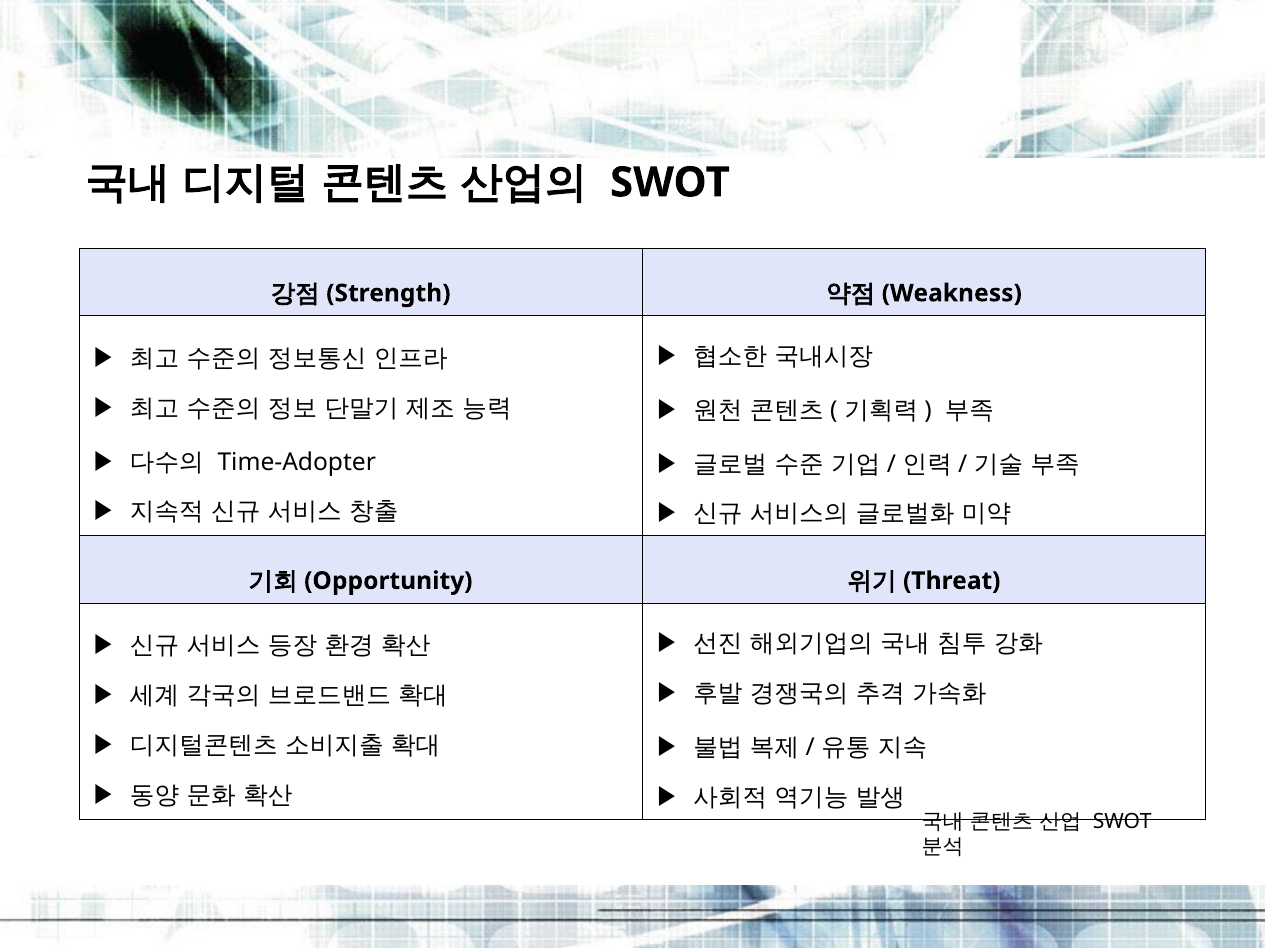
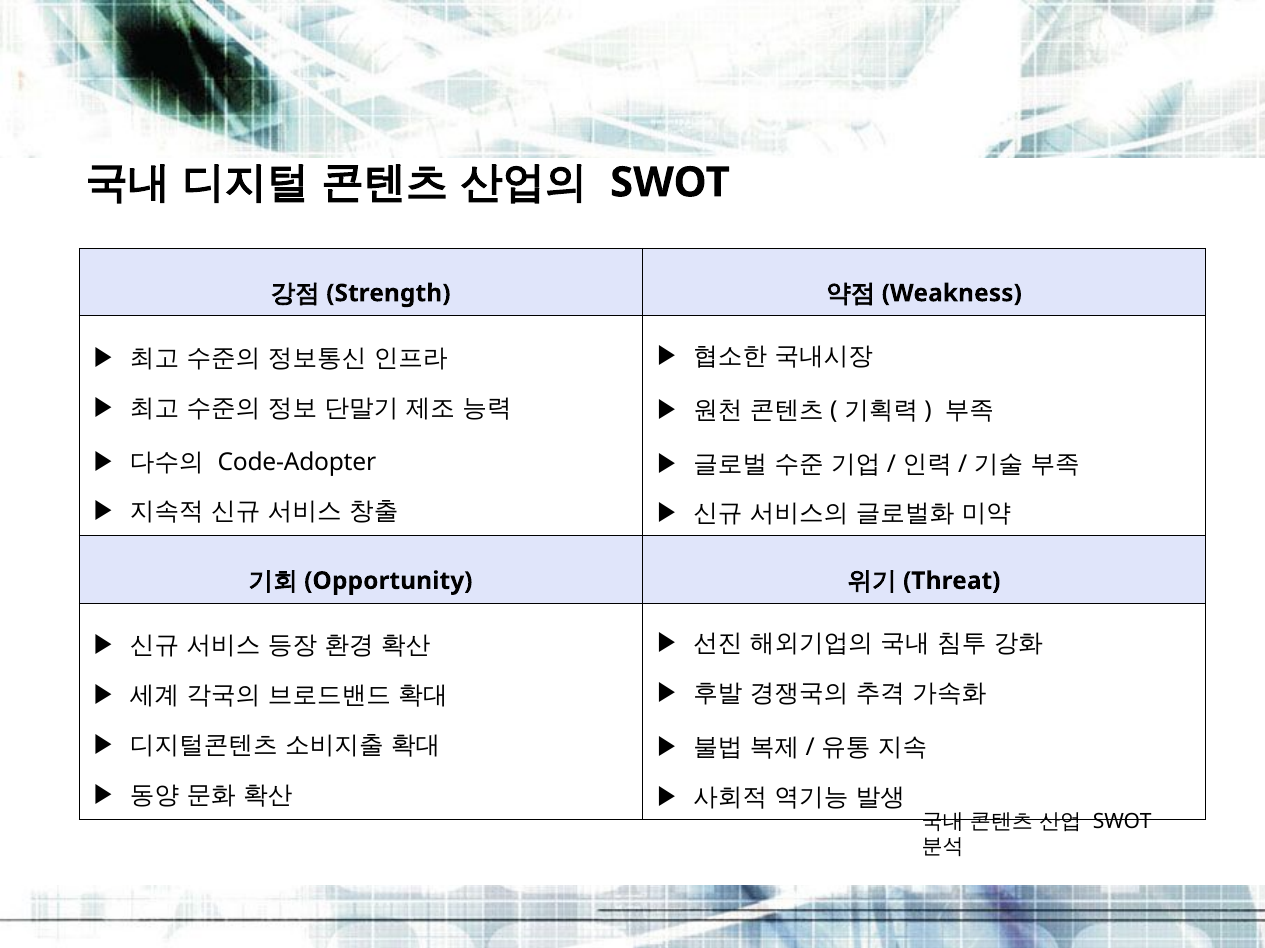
Time-Adopter: Time-Adopter -> Code-Adopter
